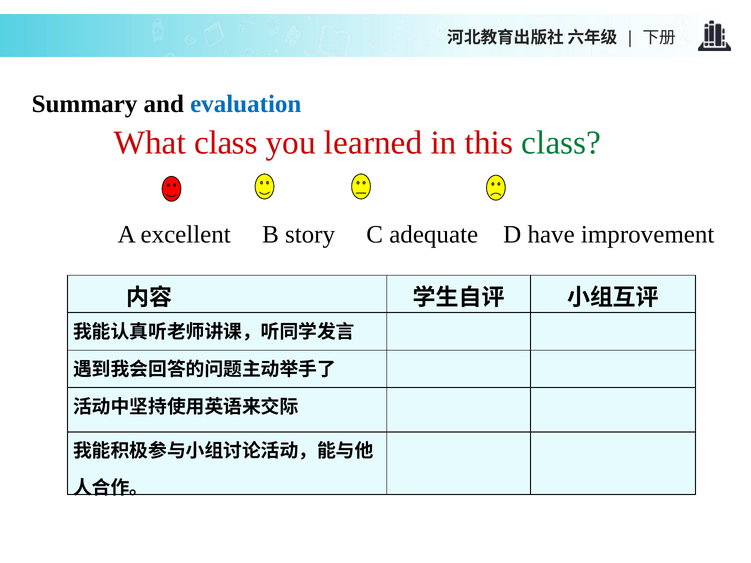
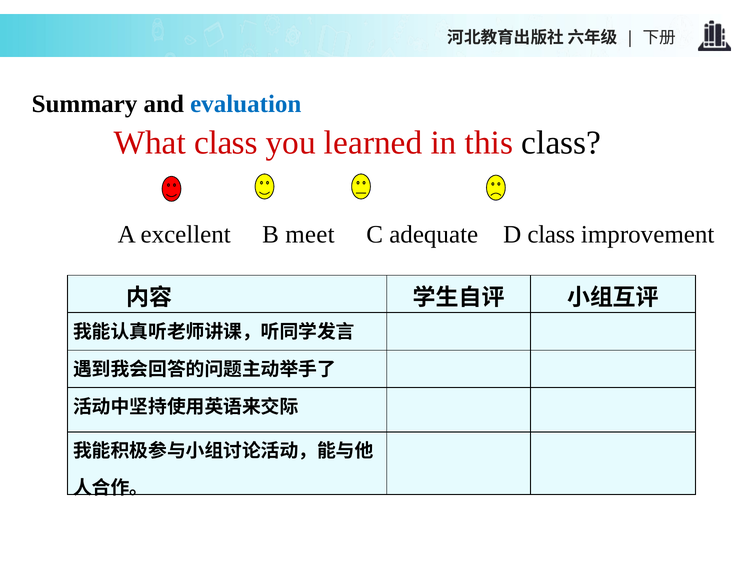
class at (561, 143) colour: green -> black
story: story -> meet
D have: have -> class
